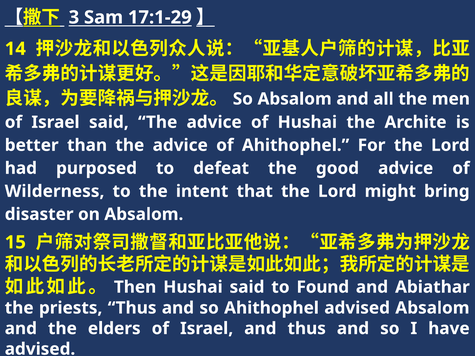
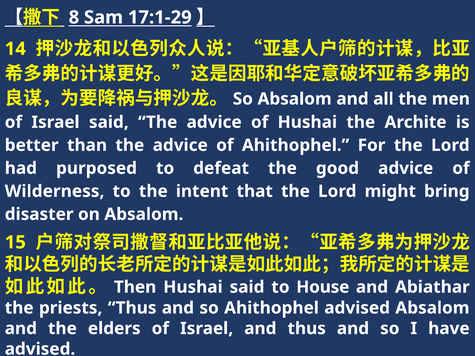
3: 3 -> 8
Found: Found -> House
